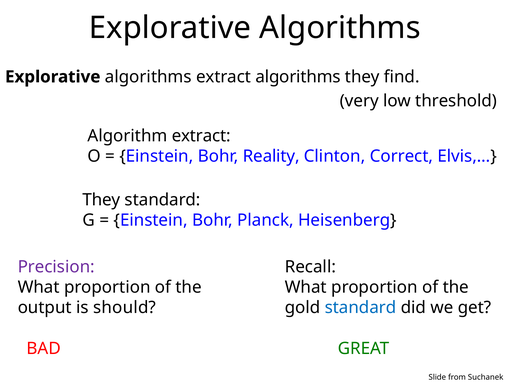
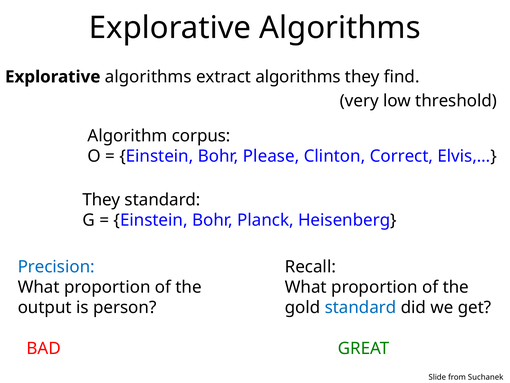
Algorithm extract: extract -> corpus
Reality: Reality -> Please
Precision colour: purple -> blue
should: should -> person
